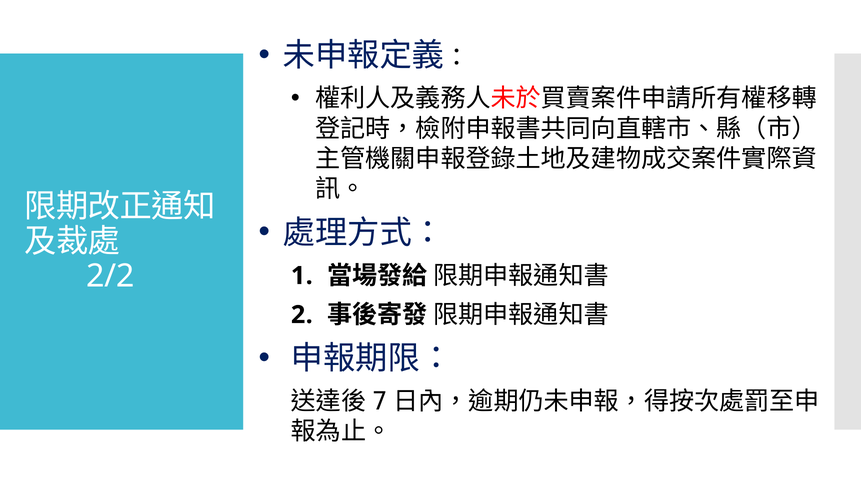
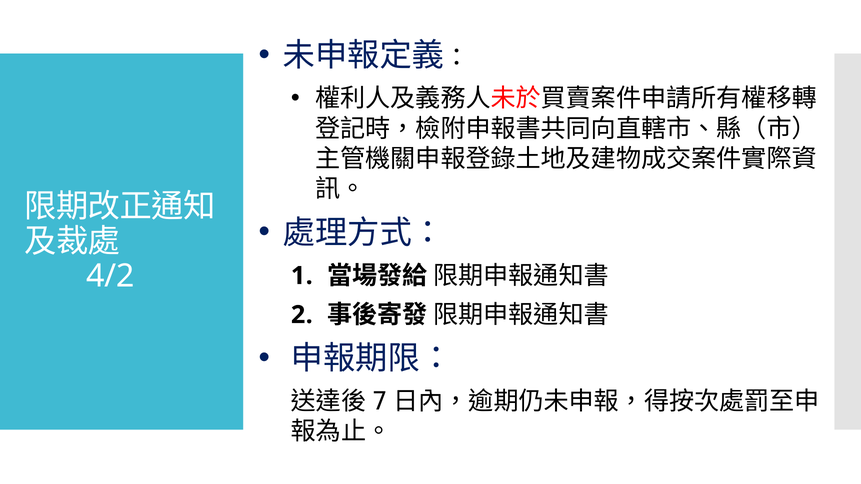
2/2: 2/2 -> 4/2
